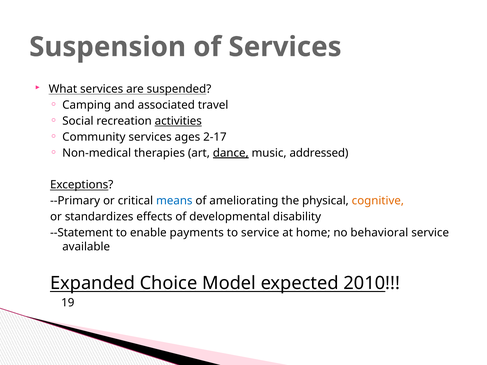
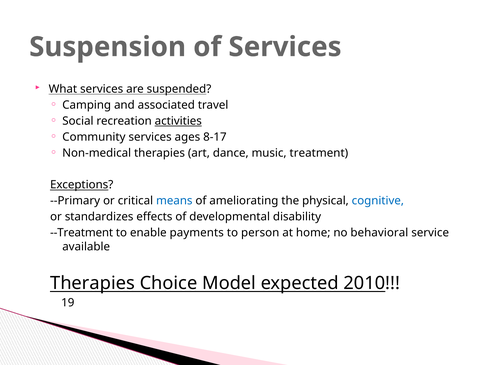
2-17: 2-17 -> 8-17
dance underline: present -> none
addressed: addressed -> treatment
cognitive colour: orange -> blue
--Statement: --Statement -> --Treatment
to service: service -> person
Expanded at (93, 283): Expanded -> Therapies
